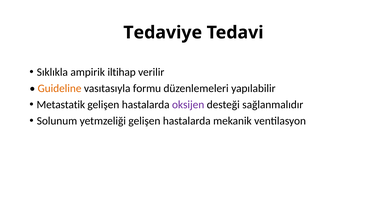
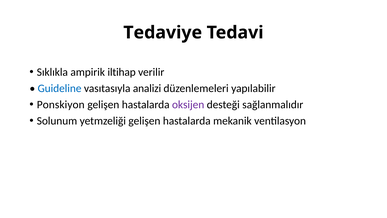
Guideline colour: orange -> blue
formu: formu -> analizi
Metastatik: Metastatik -> Ponskiyon
